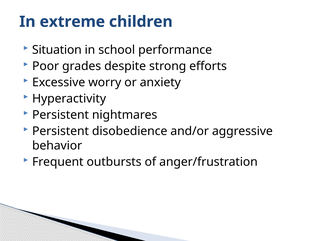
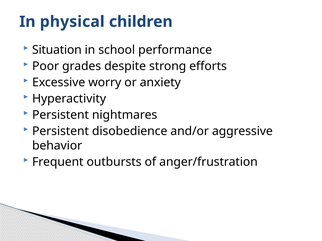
extreme: extreme -> physical
